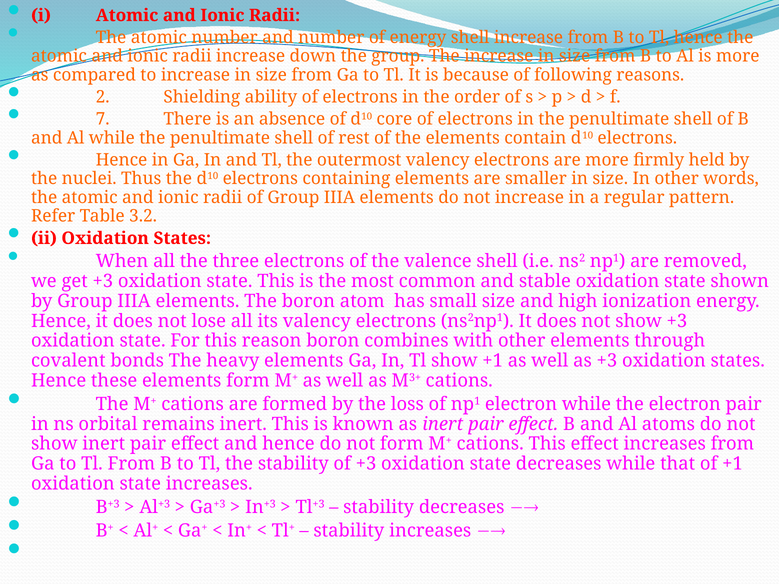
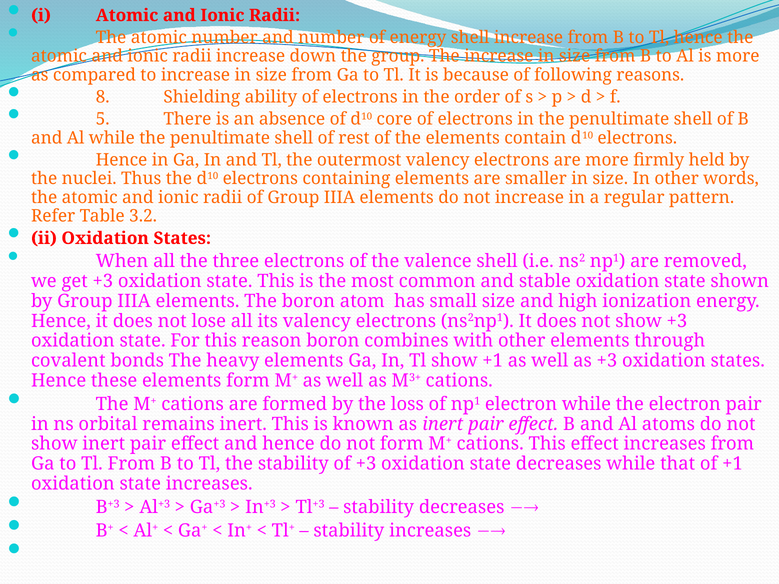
2: 2 -> 8
7: 7 -> 5
